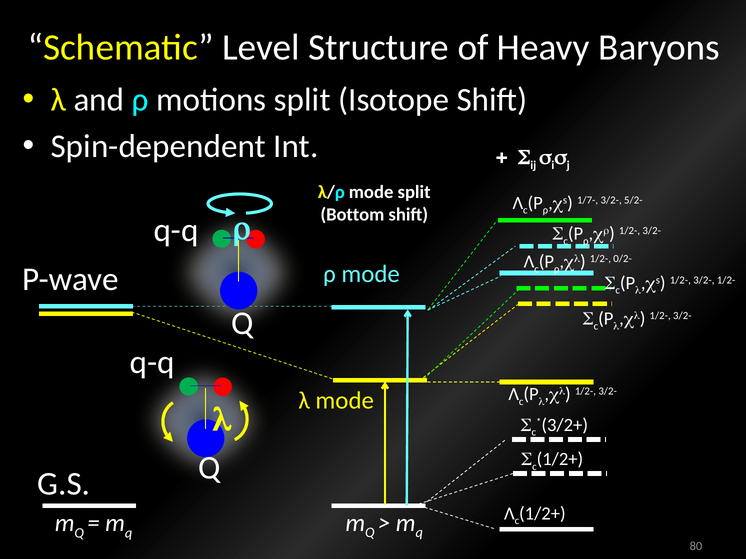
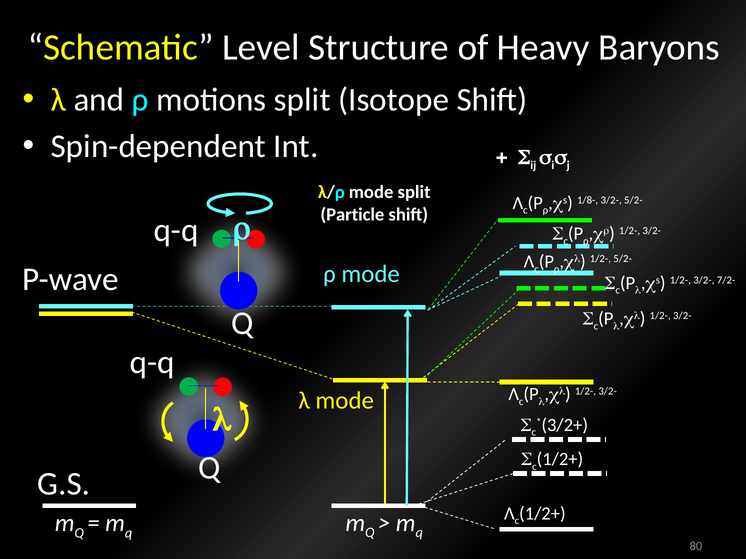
1/7-: 1/7- -> 1/8-
Bottom: Bottom -> Particle
1/2- 0/2-: 0/2- -> 5/2-
3/2- 1/2-: 1/2- -> 7/2-
